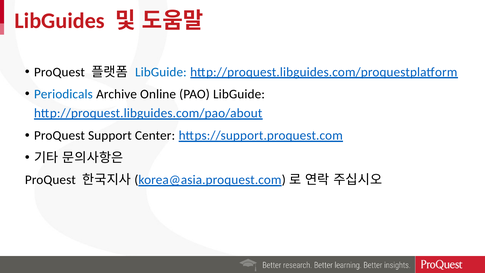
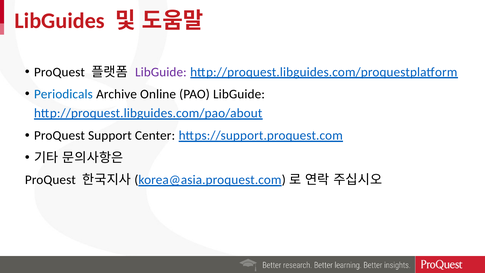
LibGuide at (161, 72) colour: blue -> purple
